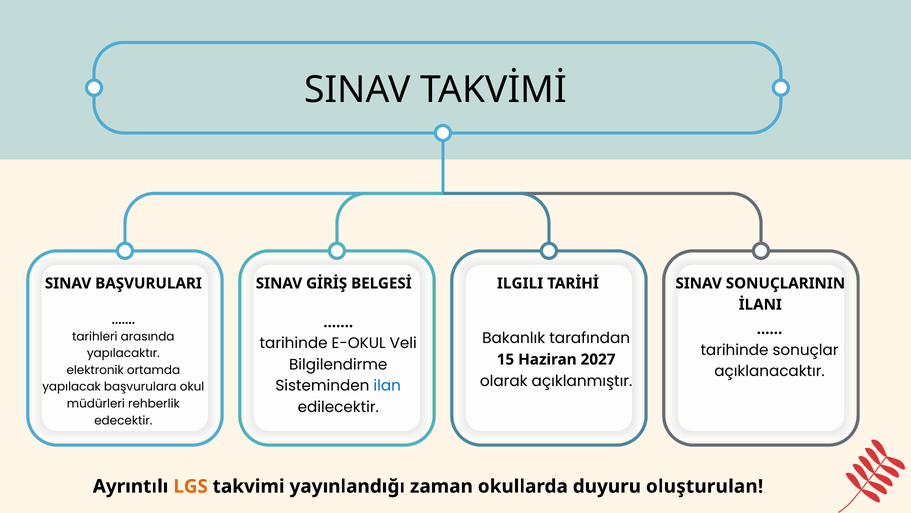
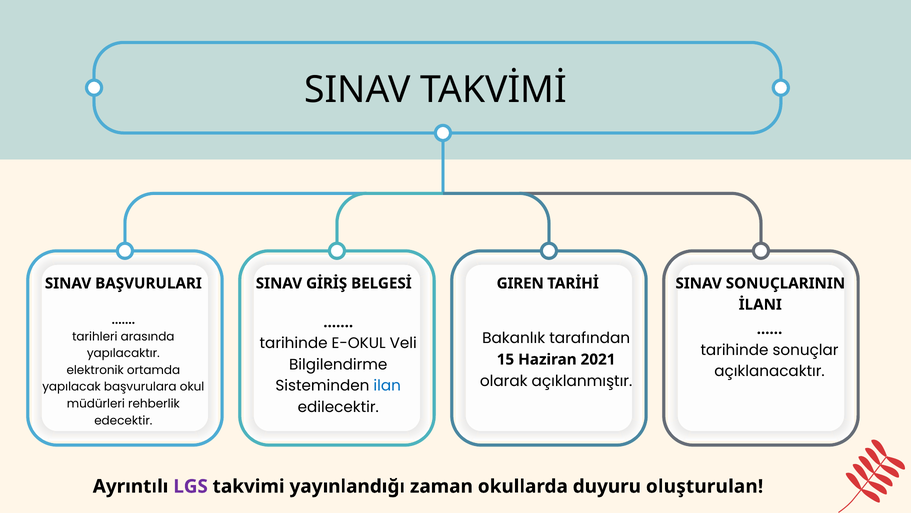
ILGILI: ILGILI -> GIREN
2027: 2027 -> 2021
LGS colour: orange -> purple
